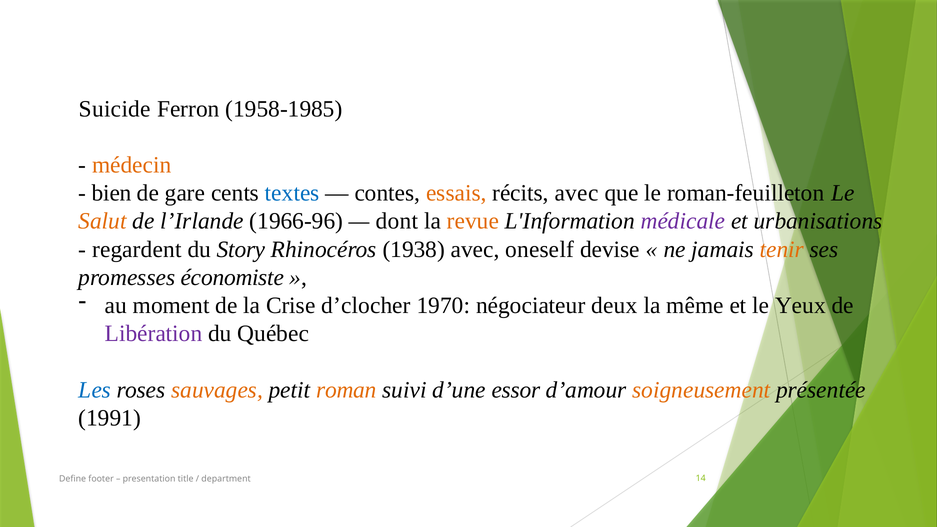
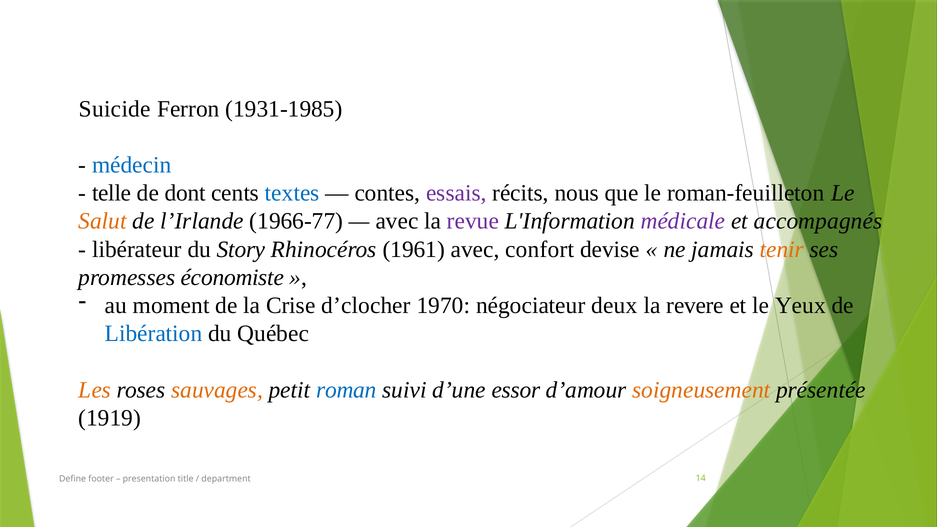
1958-1985: 1958-1985 -> 1931-1985
médecin colour: orange -> blue
bien: bien -> telle
gare: gare -> dont
essais colour: orange -> purple
récits avec: avec -> nous
1966-96: 1966-96 -> 1966-77
dont at (397, 221): dont -> avec
revue colour: orange -> purple
urbanisations: urbanisations -> accompagnés
regardent: regardent -> libérateur
1938: 1938 -> 1961
oneself: oneself -> confort
même: même -> revere
Libération colour: purple -> blue
Les colour: blue -> orange
roman colour: orange -> blue
1991: 1991 -> 1919
